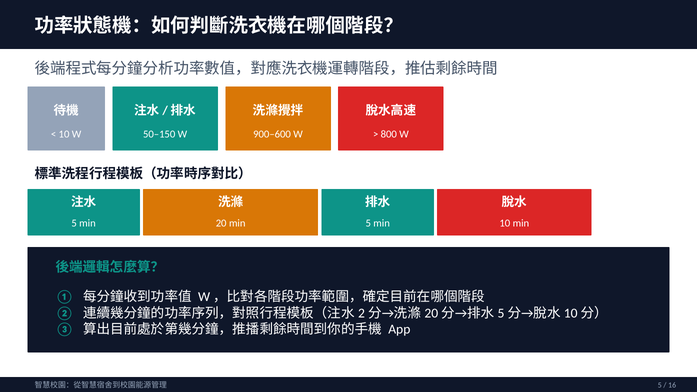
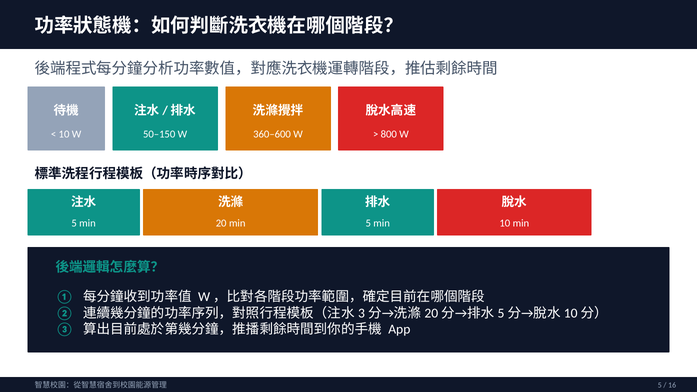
900–600: 900–600 -> 360–600
2: 2 -> 3
